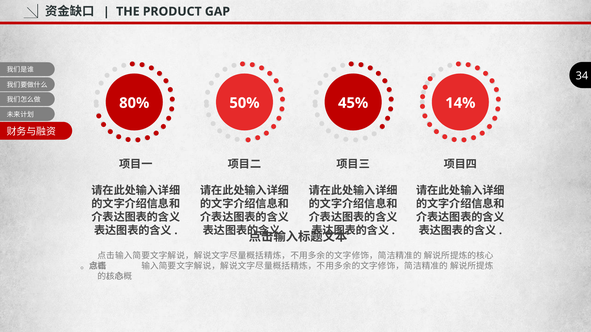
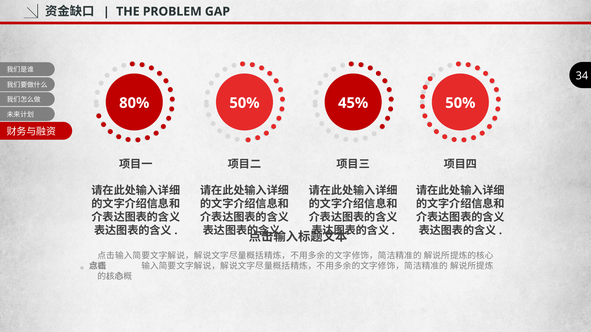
PRODUCT: PRODUCT -> PROBLEM
14% at (460, 103): 14% -> 50%
